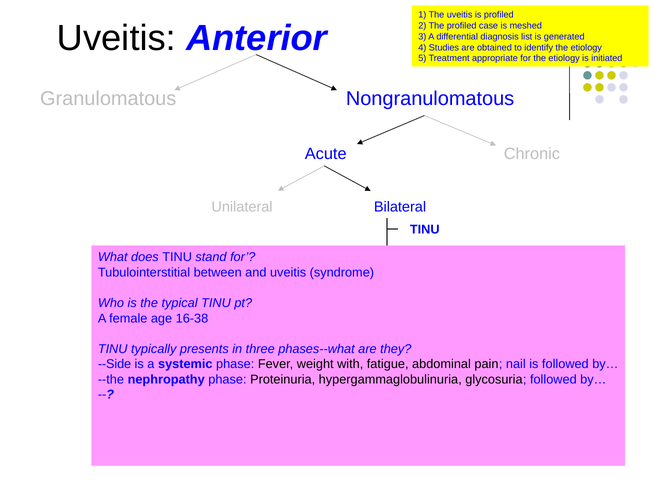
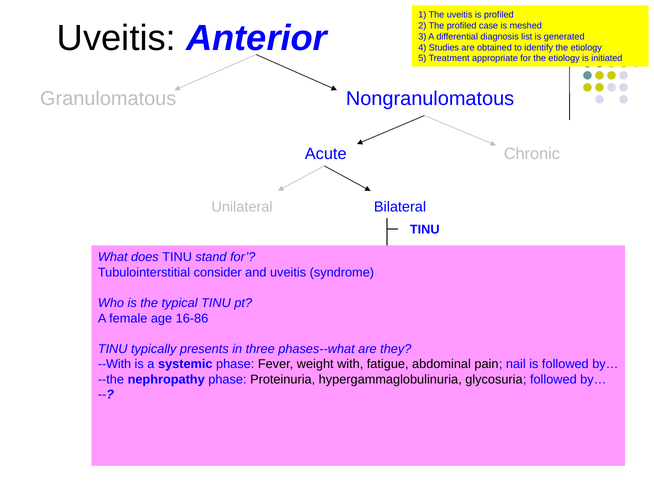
between: between -> consider
16-38: 16-38 -> 16-86
--Side: --Side -> --With
